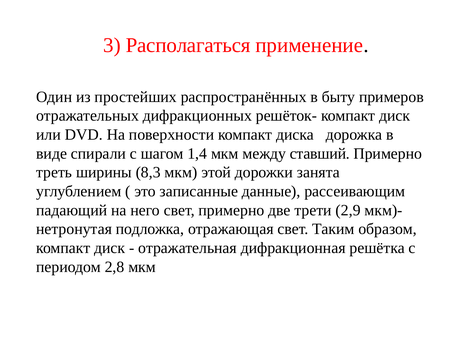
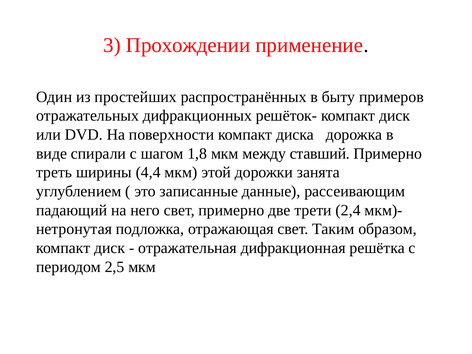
Располагаться: Располагаться -> Прохождении
1,4: 1,4 -> 1,8
8,3: 8,3 -> 4,4
2,9: 2,9 -> 2,4
2,8: 2,8 -> 2,5
